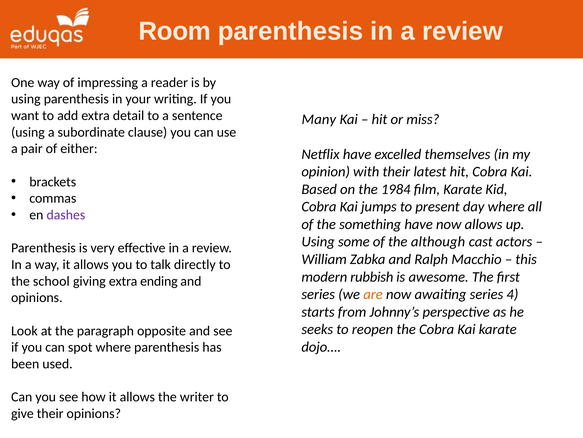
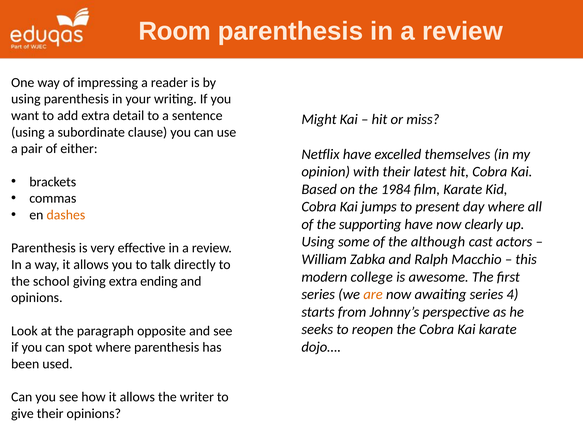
Many: Many -> Might
dashes colour: purple -> orange
something: something -> supporting
now allows: allows -> clearly
rubbish: rubbish -> college
